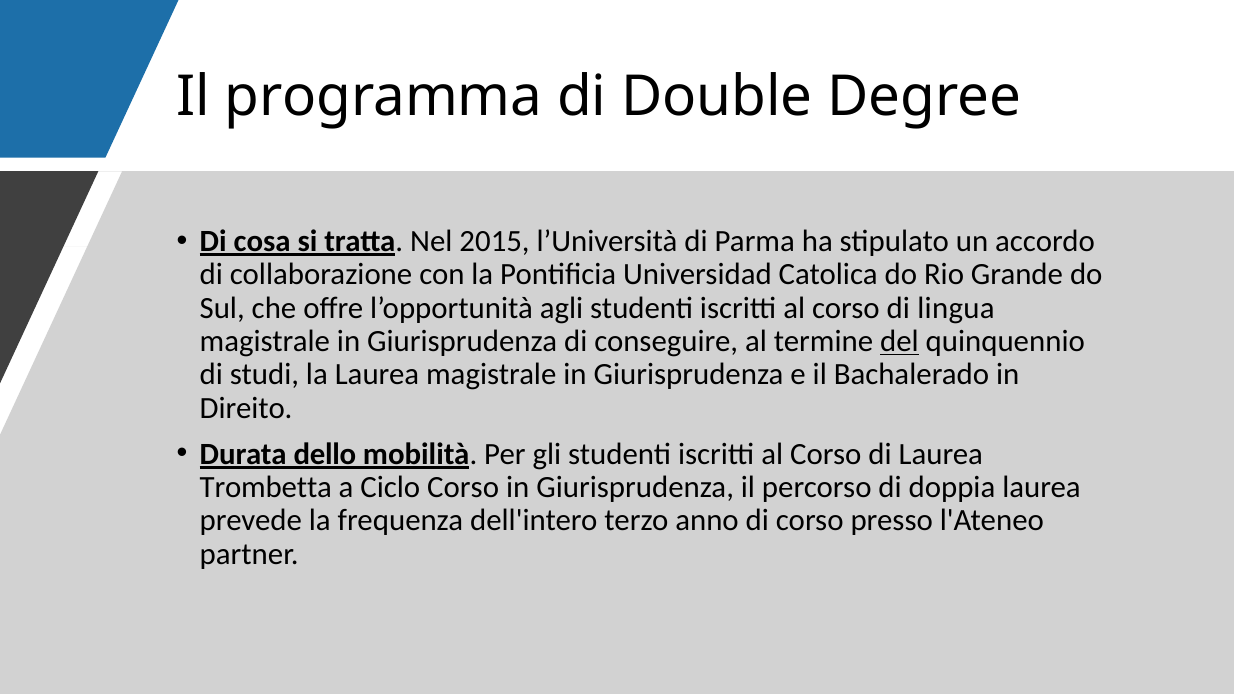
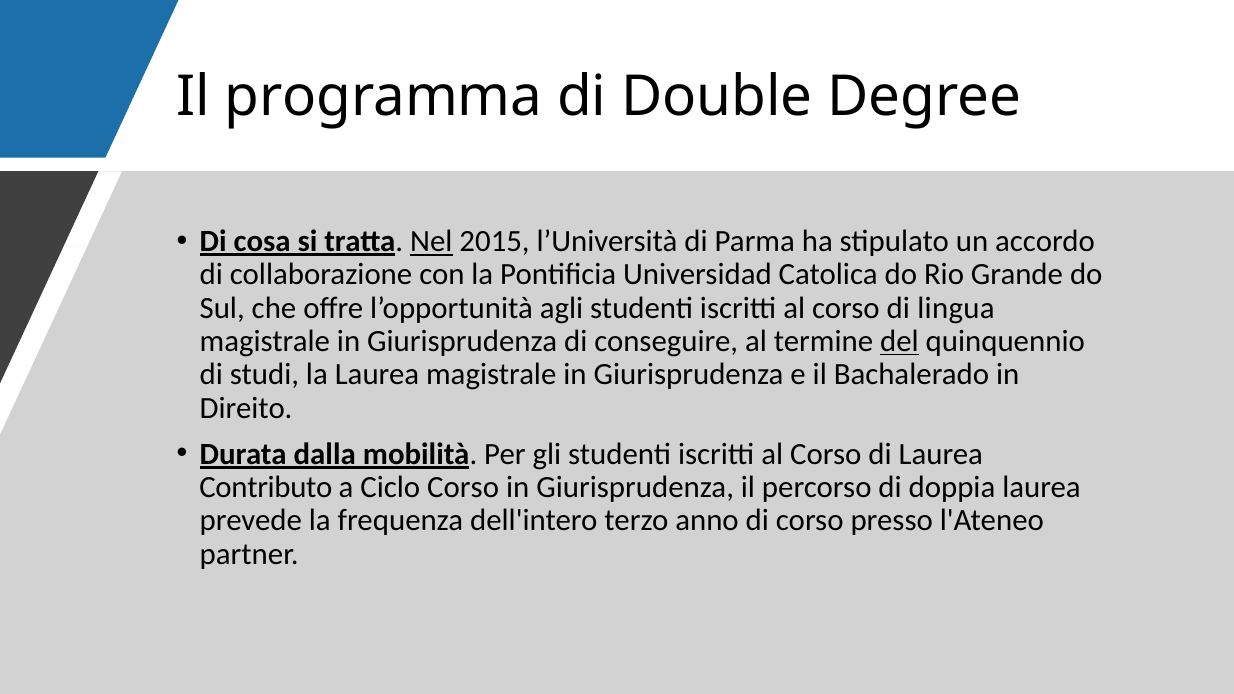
Nel underline: none -> present
dello: dello -> dalla
Trombetta: Trombetta -> Contributo
